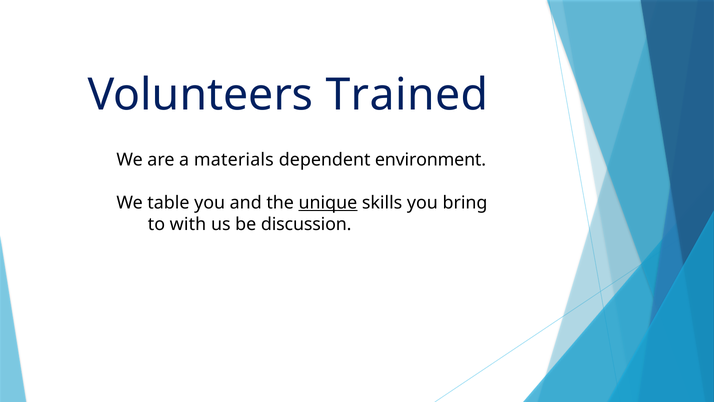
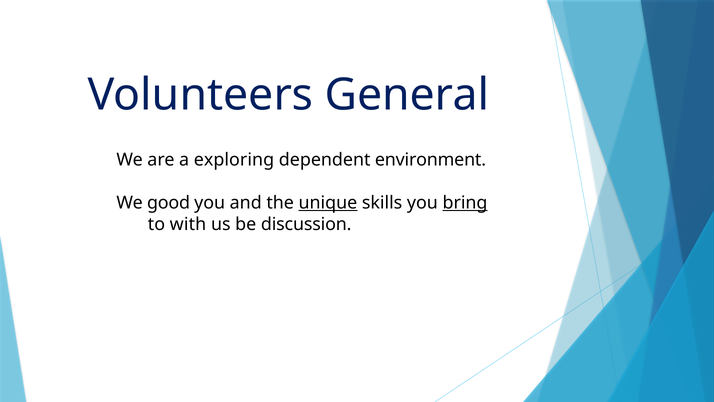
Trained: Trained -> General
materials: materials -> exploring
table: table -> good
bring underline: none -> present
